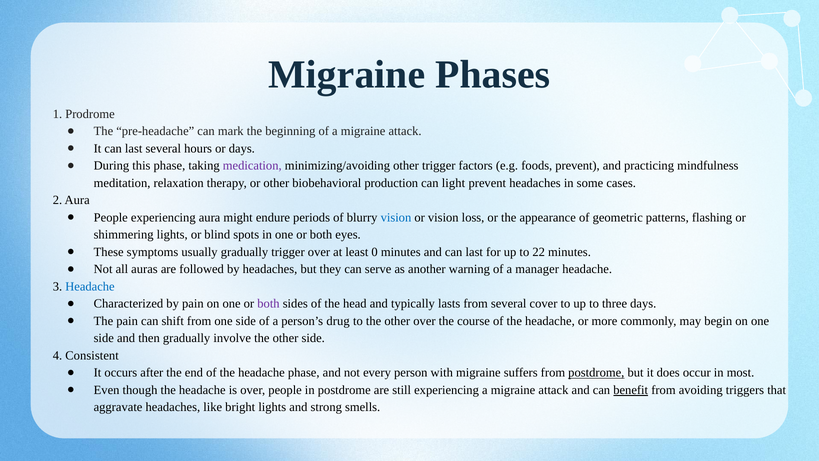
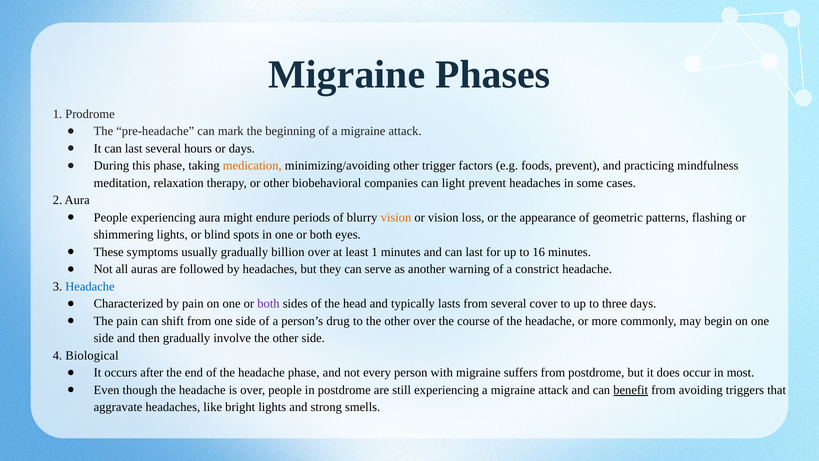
medication colour: purple -> orange
production: production -> companies
vision at (396, 217) colour: blue -> orange
gradually trigger: trigger -> billion
least 0: 0 -> 1
22: 22 -> 16
manager: manager -> constrict
Consistent: Consistent -> Biological
postdrome at (596, 373) underline: present -> none
